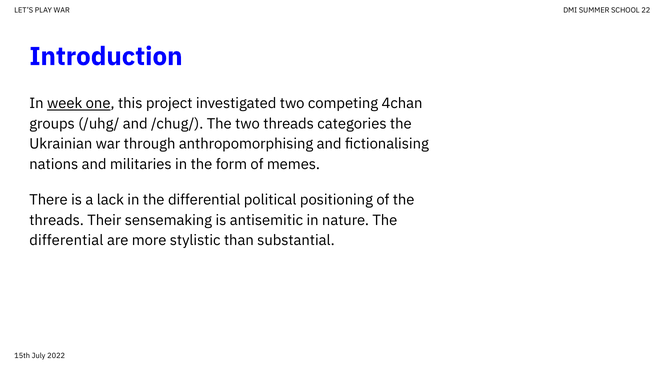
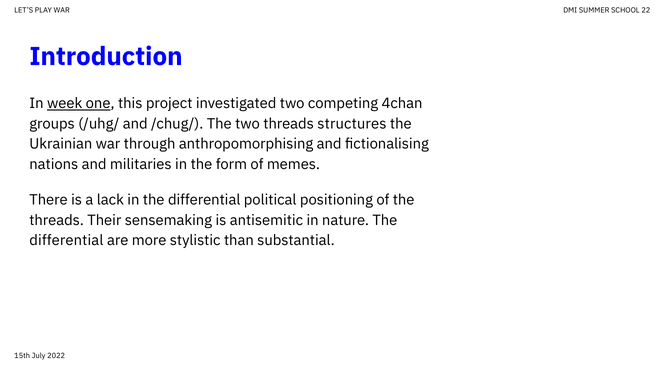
categories: categories -> structures
